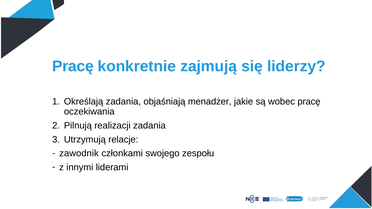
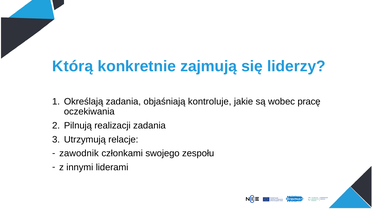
Pracę at (73, 66): Pracę -> Którą
menadżer: menadżer -> kontroluje
